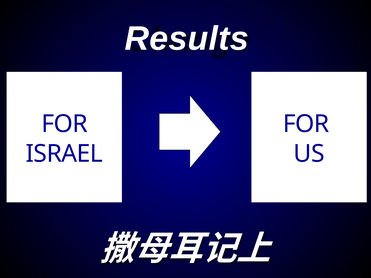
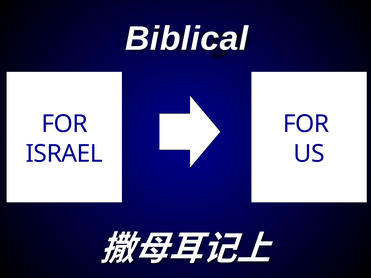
Results: Results -> Biblical
